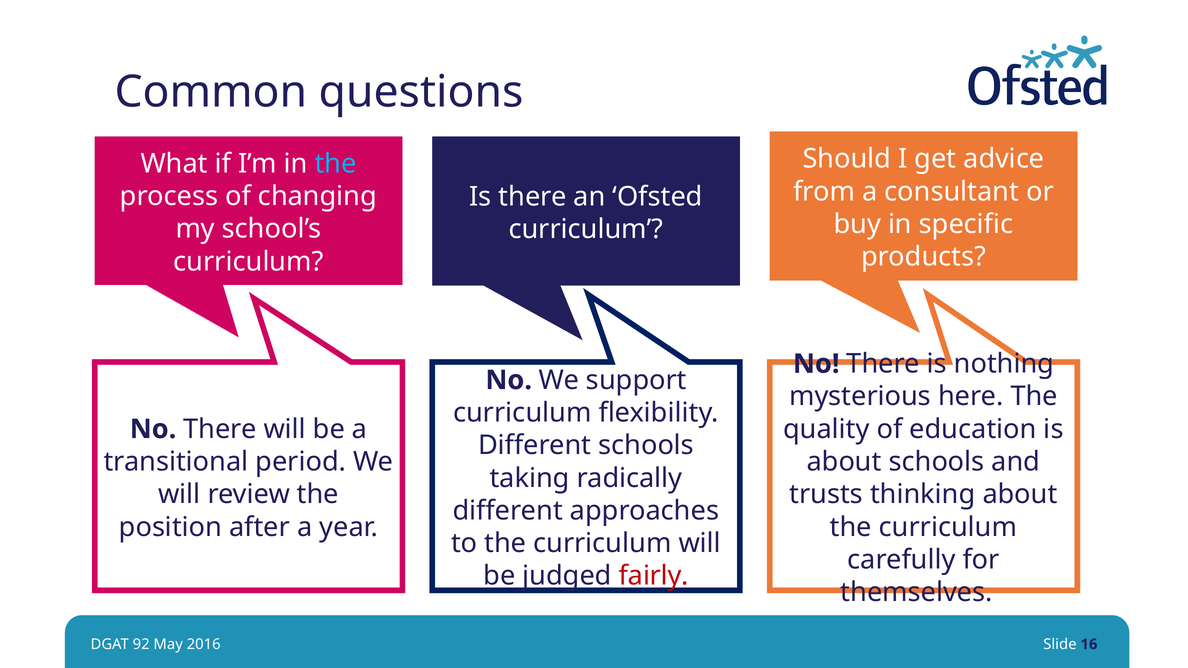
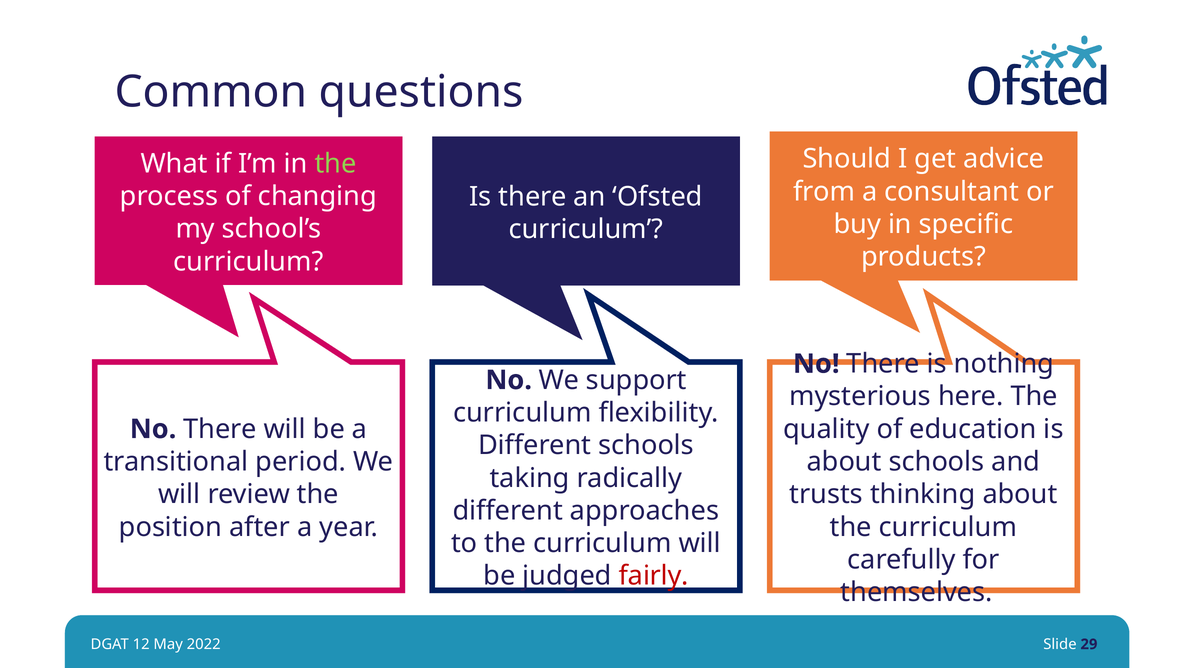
the at (335, 164) colour: light blue -> light green
92: 92 -> 12
2016: 2016 -> 2022
16: 16 -> 29
